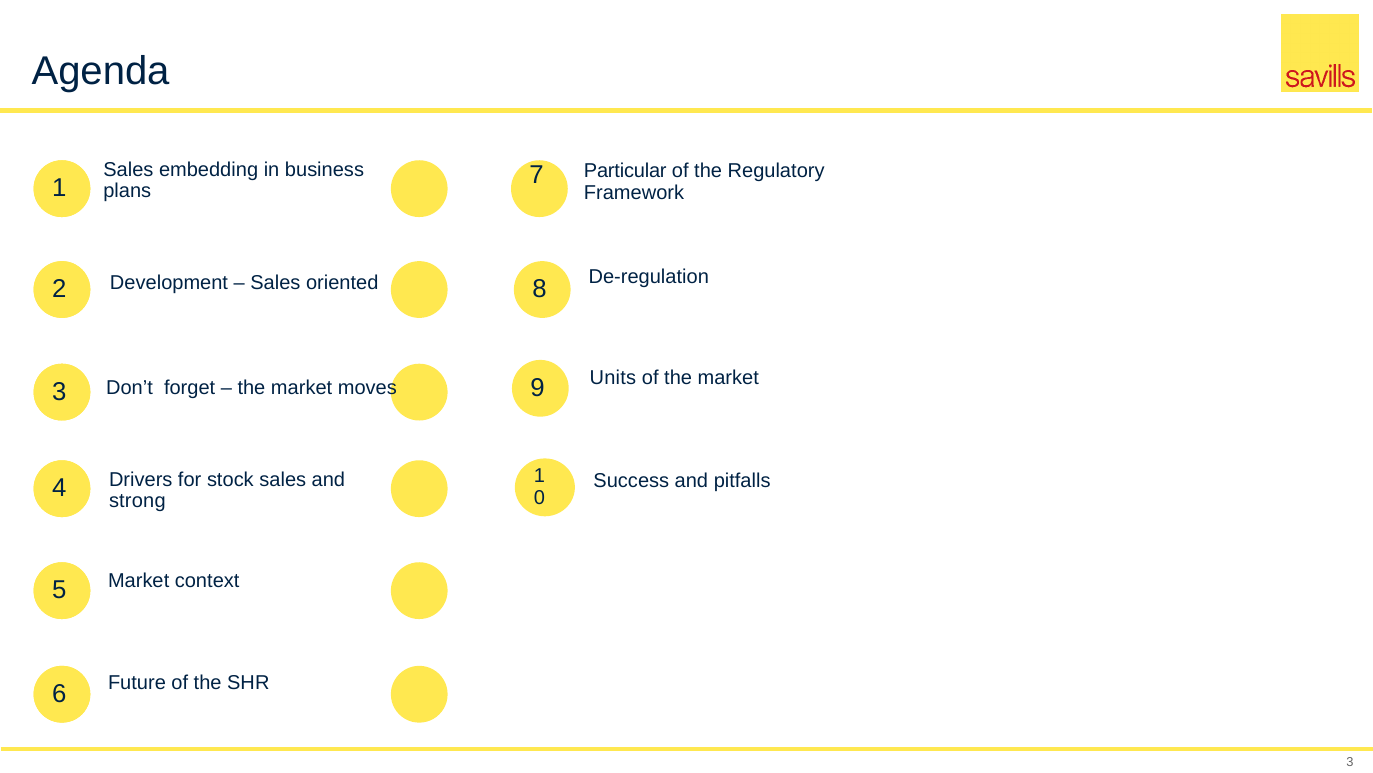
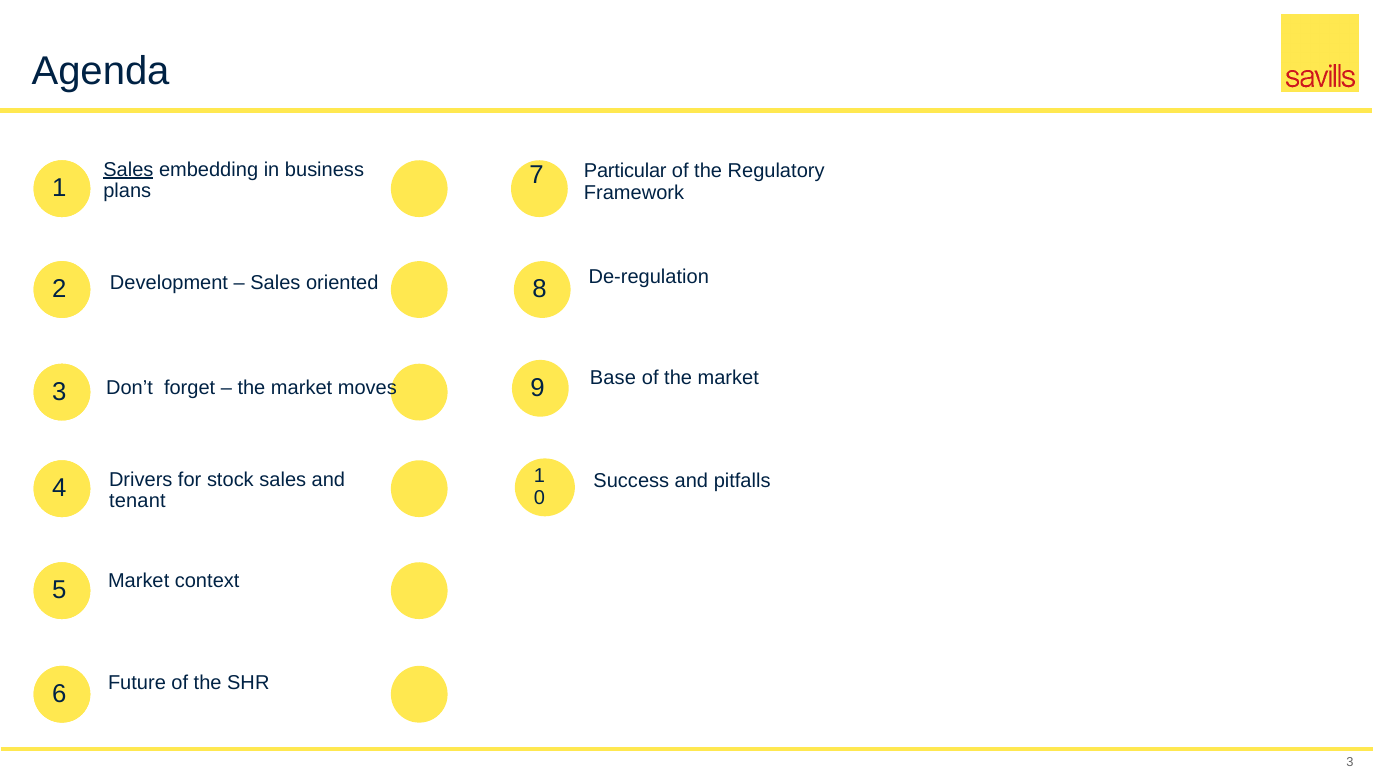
Sales at (128, 169) underline: none -> present
Units: Units -> Base
strong: strong -> tenant
